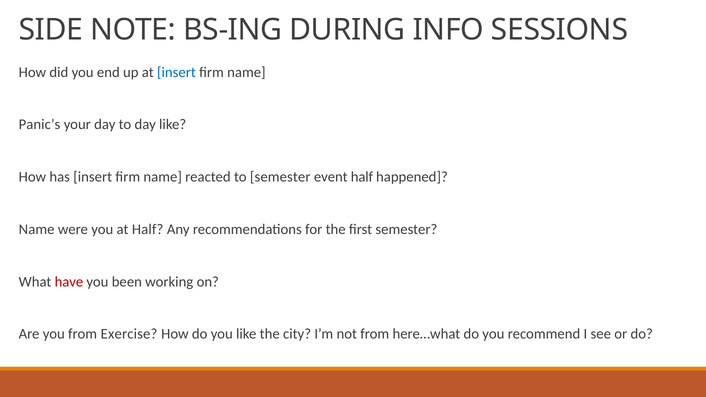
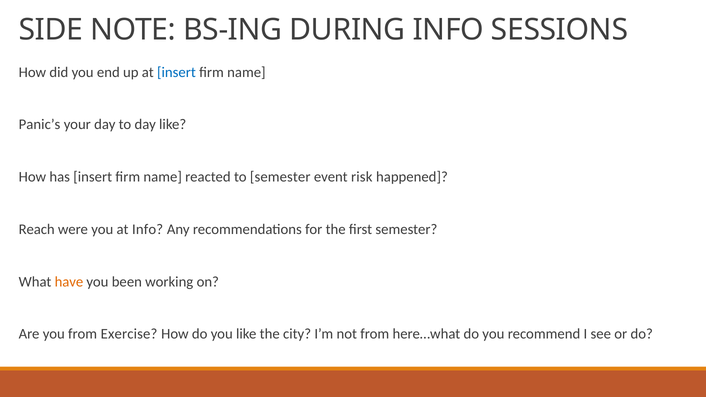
event half: half -> risk
Name at (37, 229): Name -> Reach
at Half: Half -> Info
have colour: red -> orange
